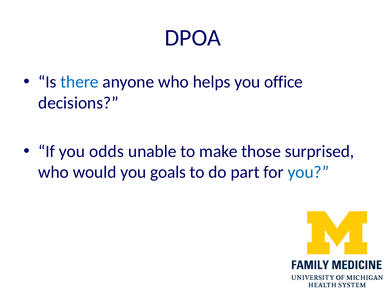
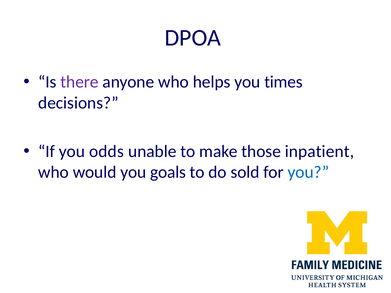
there colour: blue -> purple
office: office -> times
surprised: surprised -> inpatient
part: part -> sold
